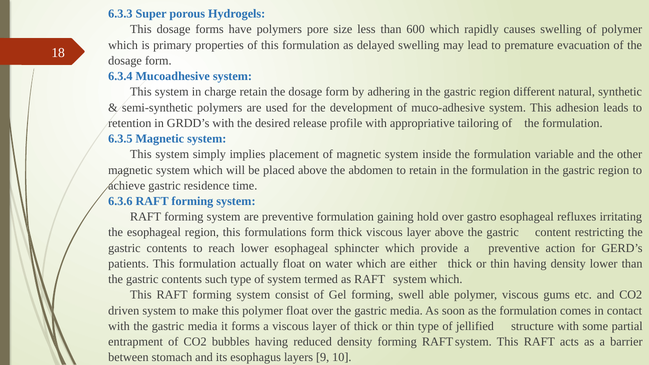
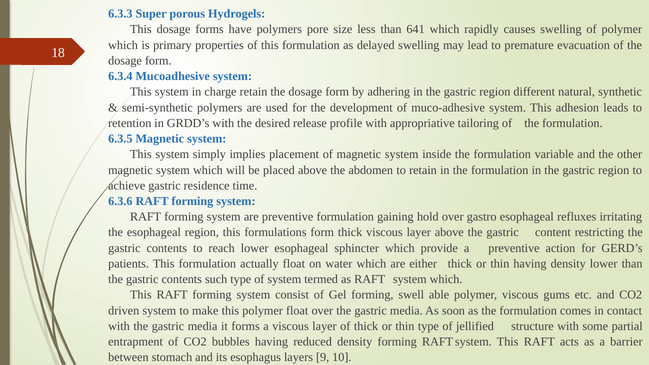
600: 600 -> 641
